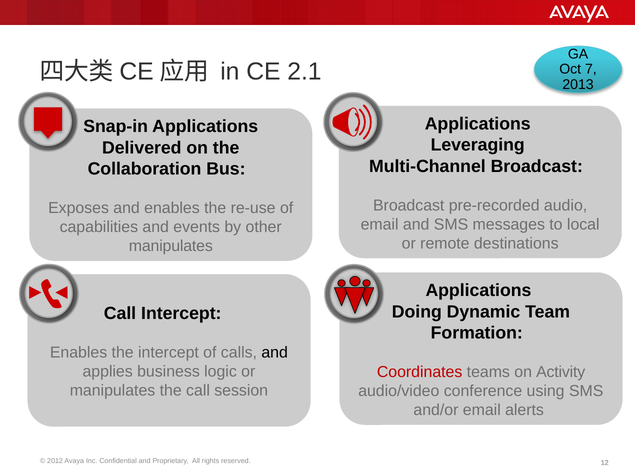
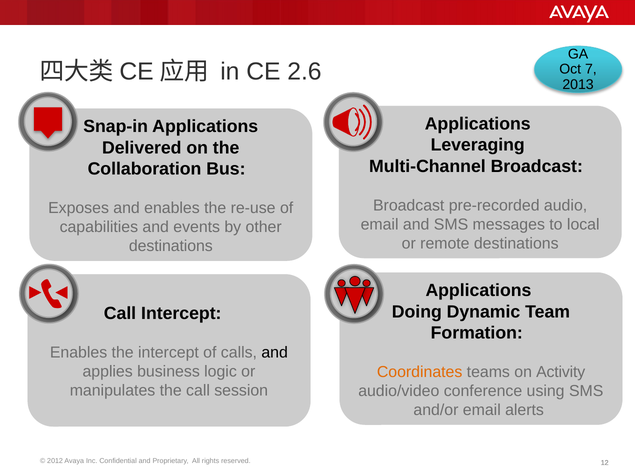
2.1: 2.1 -> 2.6
manipulates at (171, 246): manipulates -> destinations
Coordinates colour: red -> orange
